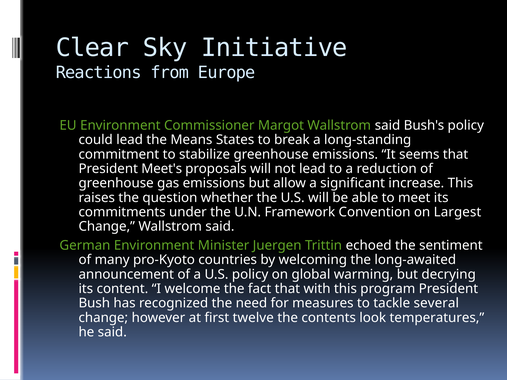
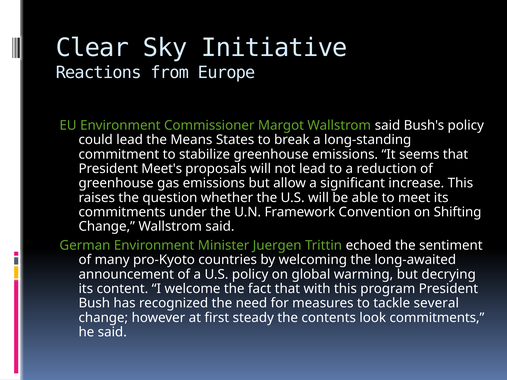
Largest: Largest -> Shifting
twelve: twelve -> steady
look temperatures: temperatures -> commitments
